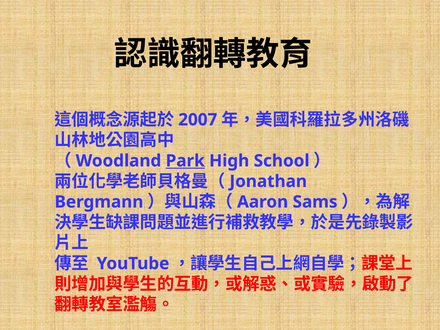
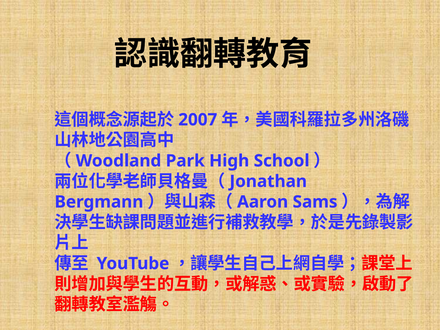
Park underline: present -> none
